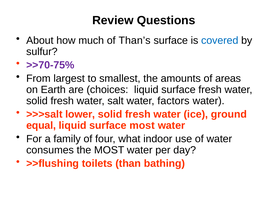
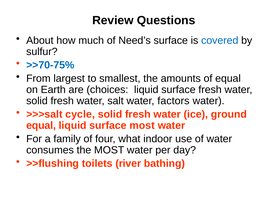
Than’s: Than’s -> Need’s
>>70-75% colour: purple -> blue
of areas: areas -> equal
lower: lower -> cycle
than: than -> river
